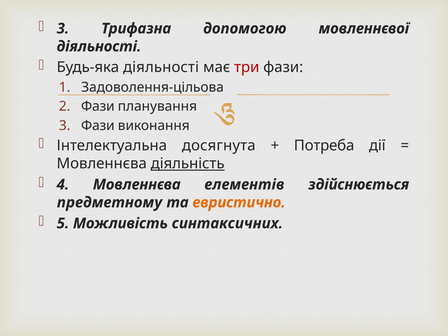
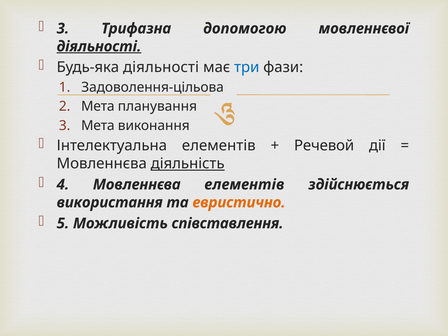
діяльності at (99, 46) underline: none -> present
три colour: red -> blue
Фази at (98, 106): Фази -> Мета
3 Фази: Фази -> Мета
Інтелектуальна досягнута: досягнута -> елементів
Потреба: Потреба -> Речевой
предметному: предметному -> використання
синтаксичних: синтаксичних -> співставлення
